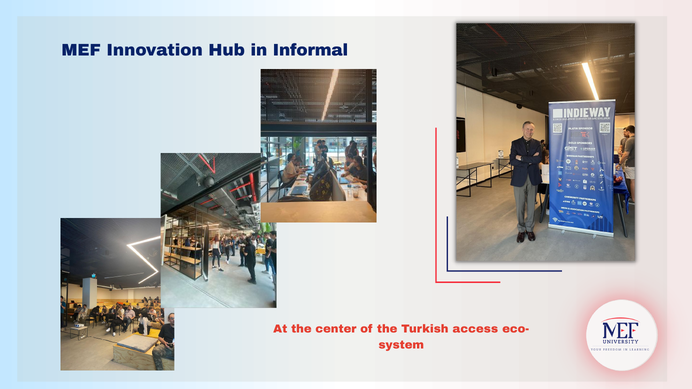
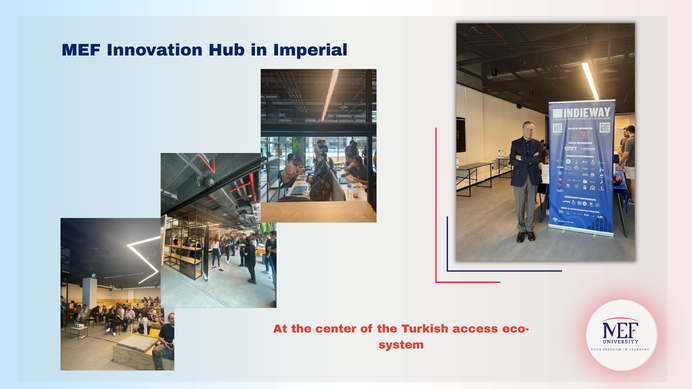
Informal: Informal -> Imperial
